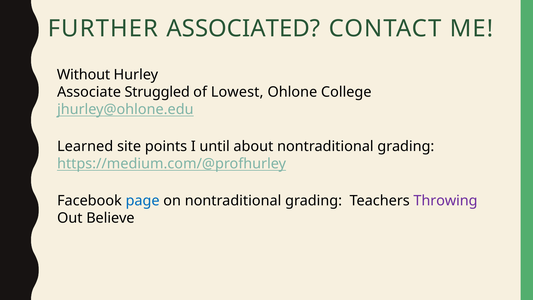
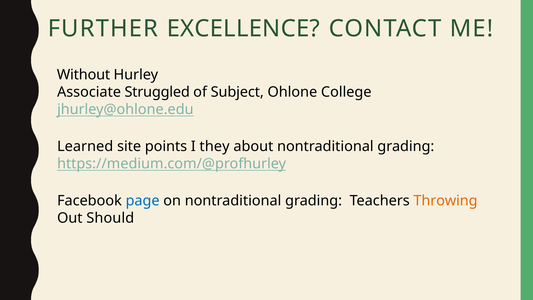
ASSOCIATED: ASSOCIATED -> EXCELLENCE
Lowest: Lowest -> Subject
until: until -> they
Throwing colour: purple -> orange
Believe: Believe -> Should
